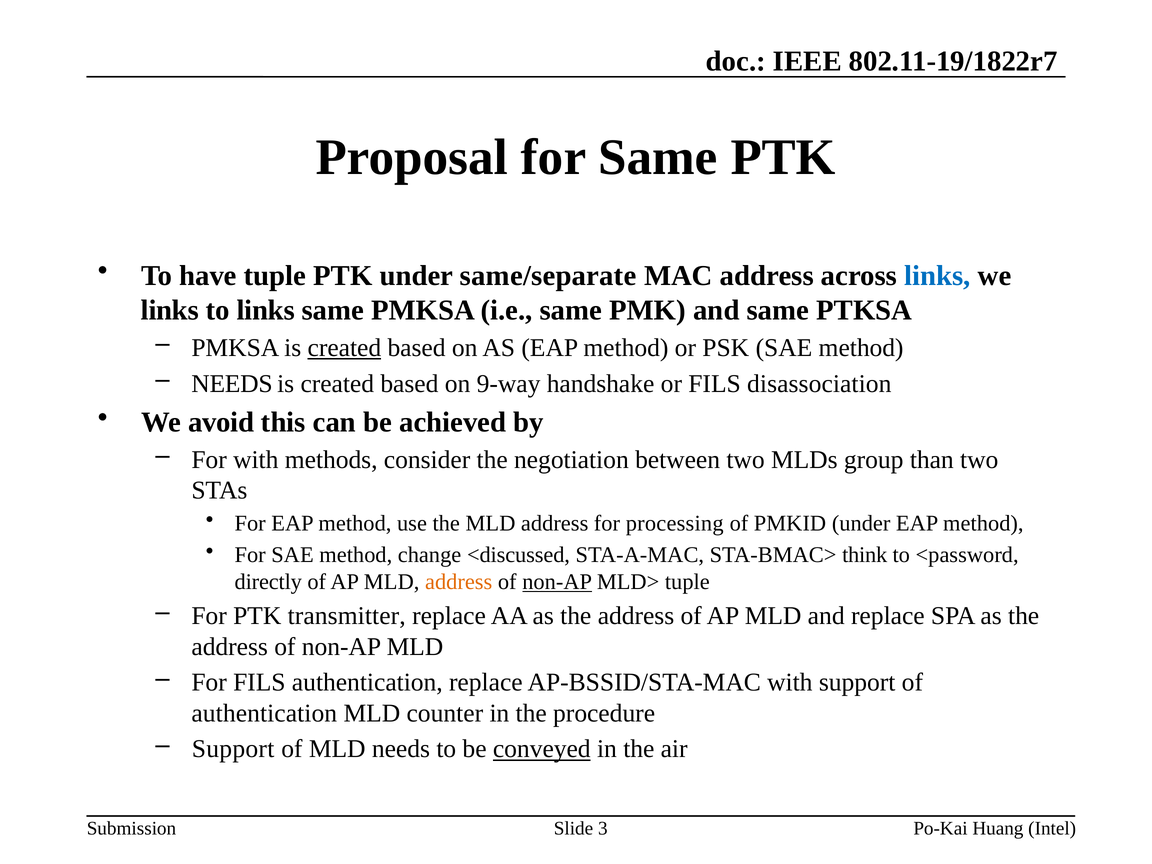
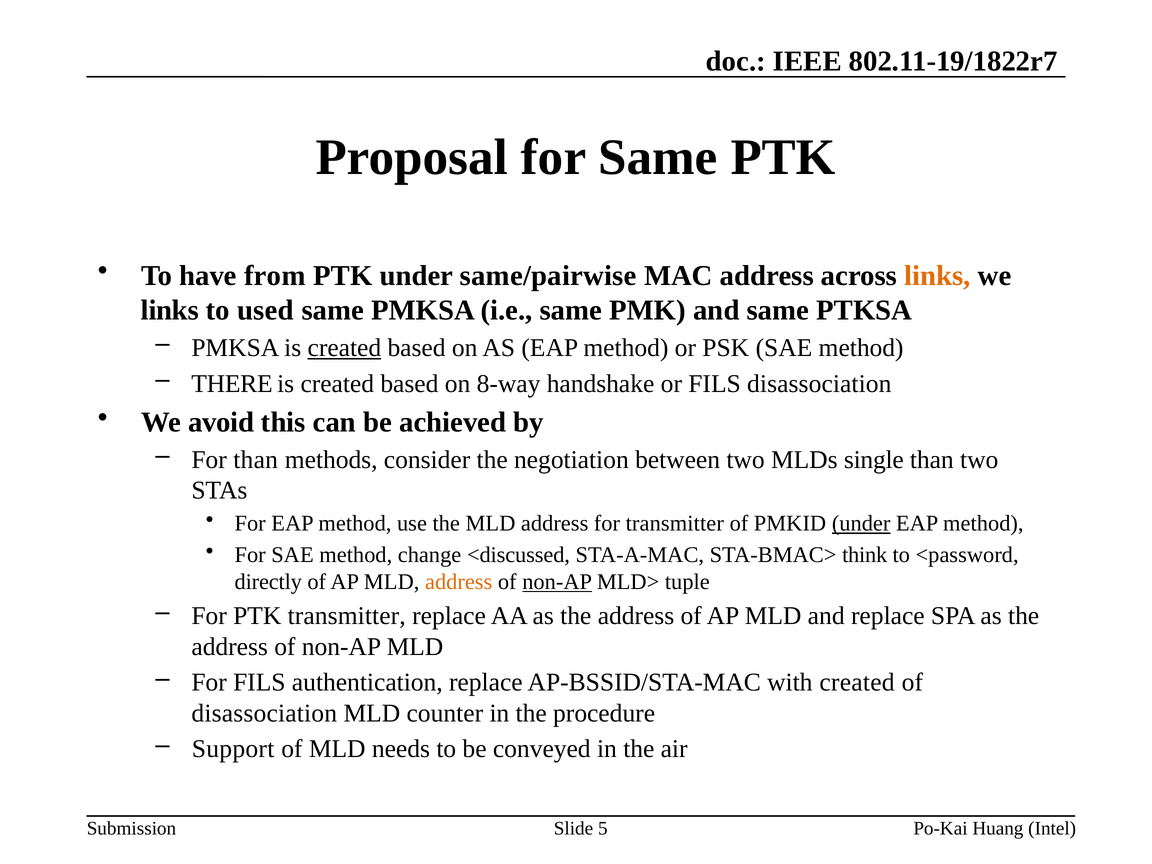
have tuple: tuple -> from
same/separate: same/separate -> same/pairwise
links at (937, 276) colour: blue -> orange
to links: links -> used
NEEDS at (232, 384): NEEDS -> THERE
9-way: 9-way -> 8-way
For with: with -> than
group: group -> single
for processing: processing -> transmitter
under at (861, 524) underline: none -> present
with support: support -> created
authentication at (264, 713): authentication -> disassociation
conveyed underline: present -> none
3: 3 -> 5
